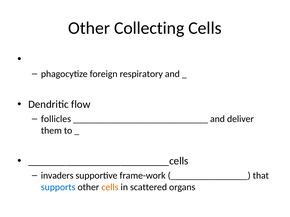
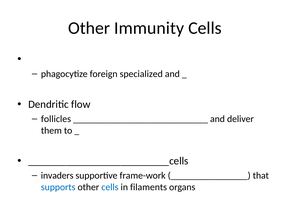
Collecting: Collecting -> Immunity
respiratory: respiratory -> specialized
cells at (110, 187) colour: orange -> blue
scattered: scattered -> filaments
